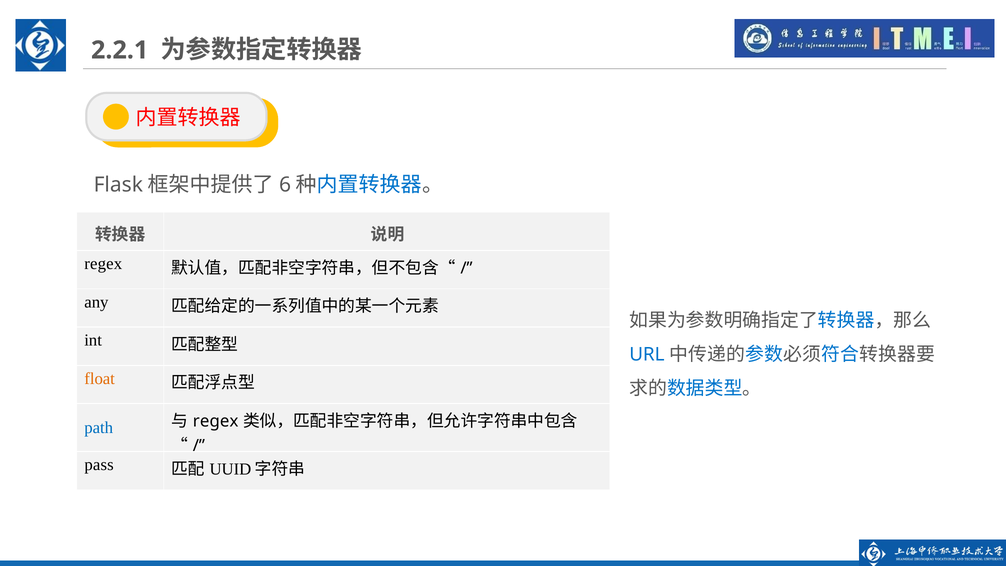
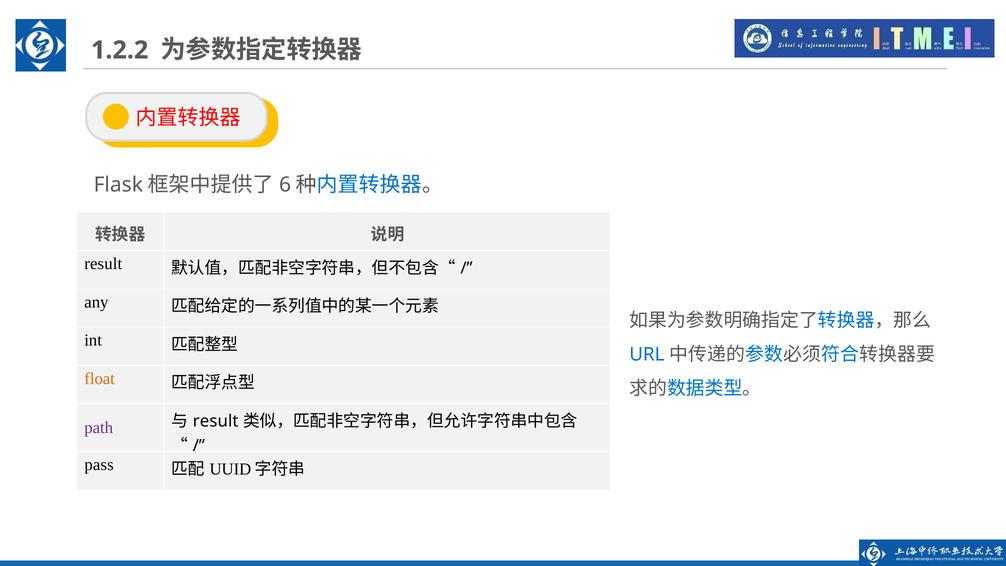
2.2.1: 2.2.1 -> 1.2.2
regex at (103, 264): regex -> result
path colour: blue -> purple
regex at (216, 421): regex -> result
